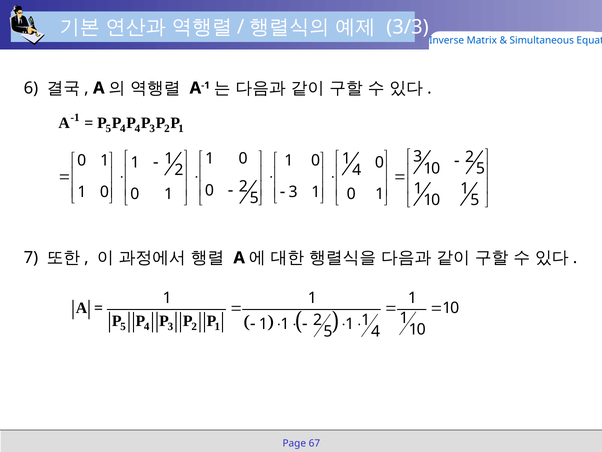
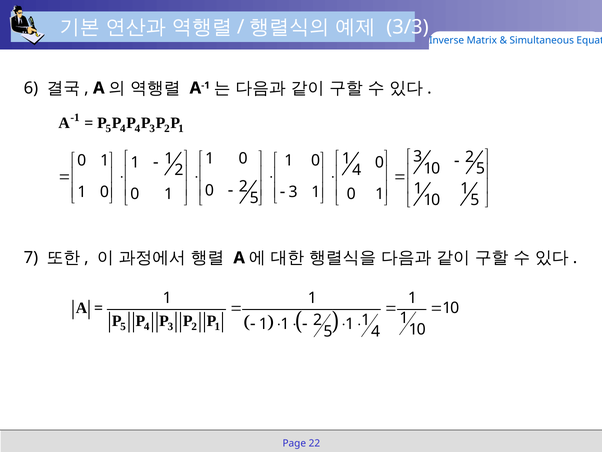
67: 67 -> 22
